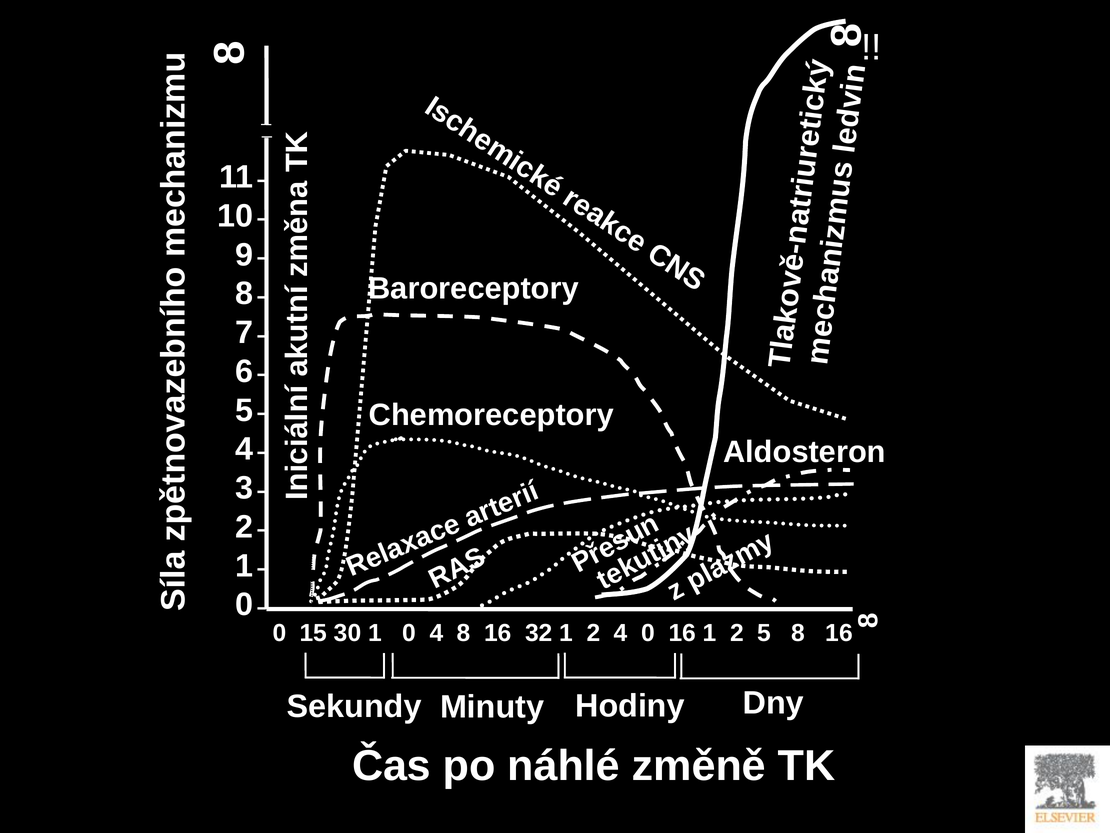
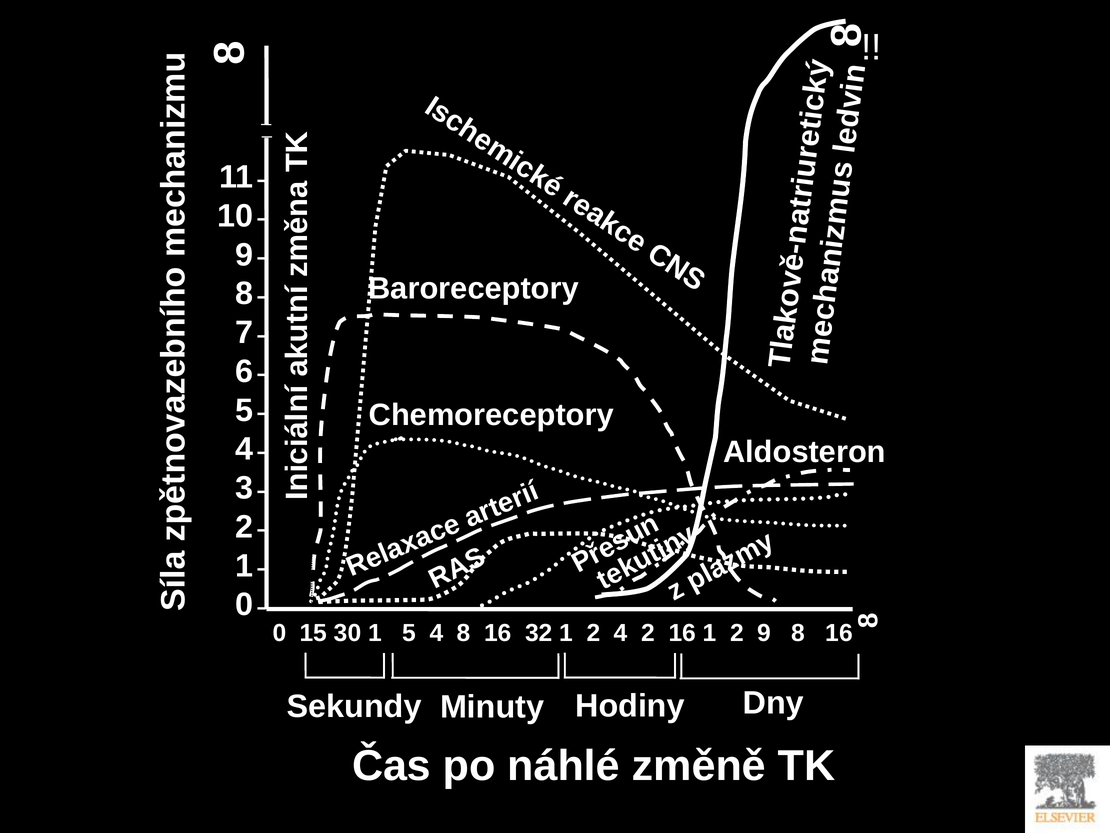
30 1 0: 0 -> 5
4 0: 0 -> 2
2 5: 5 -> 9
